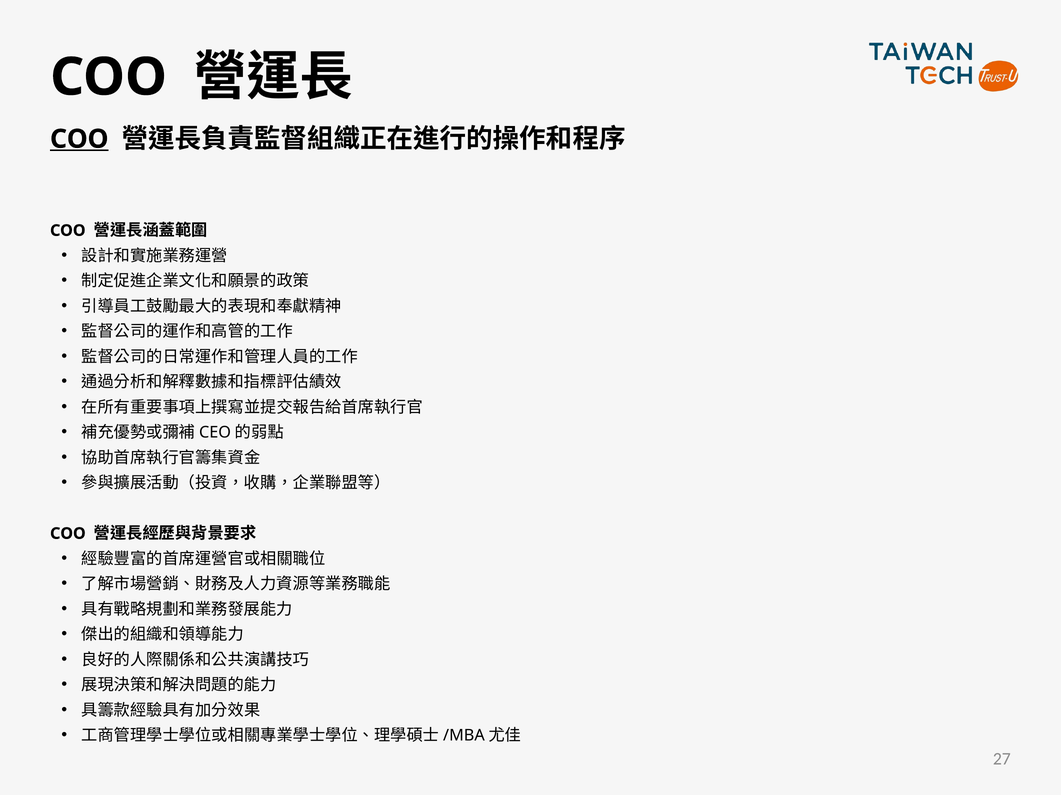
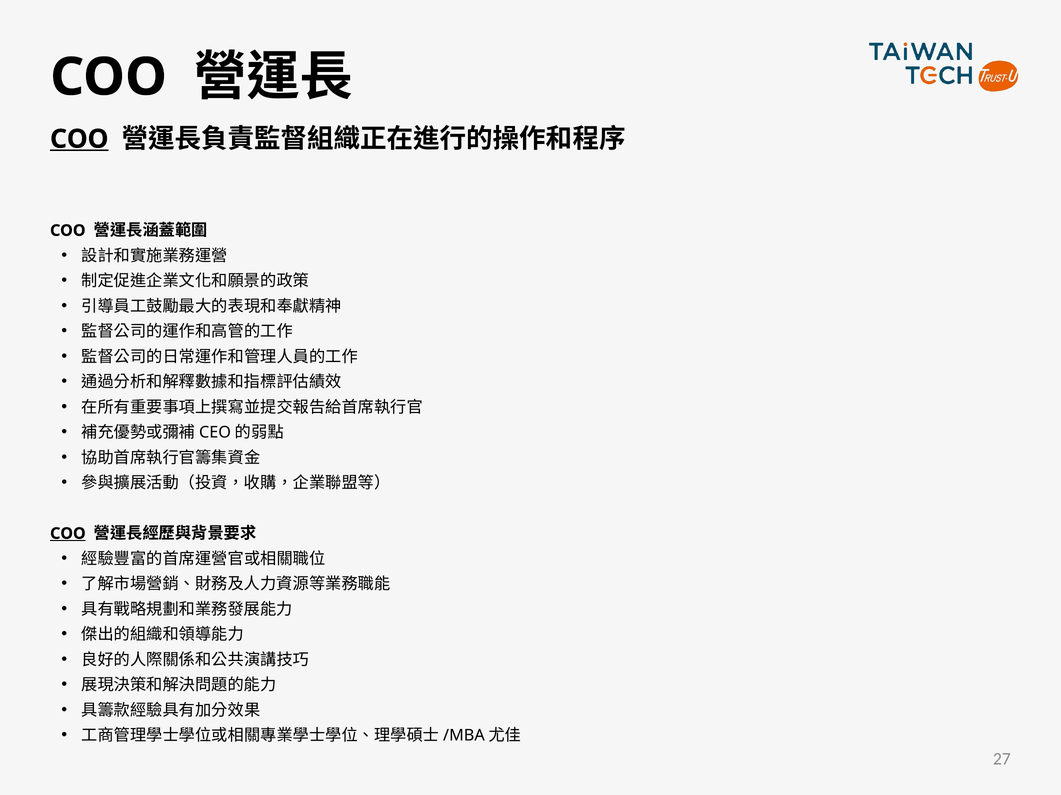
COO at (68, 534) underline: none -> present
